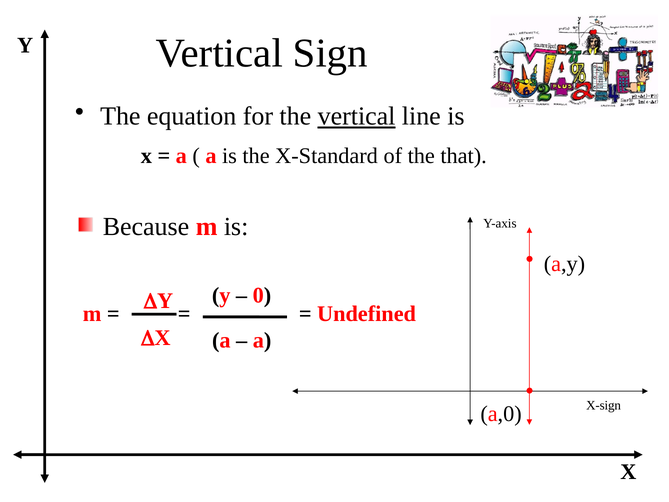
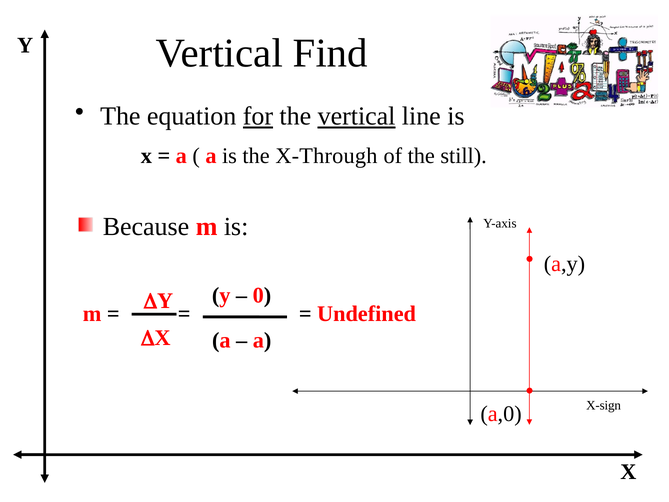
Sign: Sign -> Find
for underline: none -> present
X-Standard: X-Standard -> X-Through
that: that -> still
